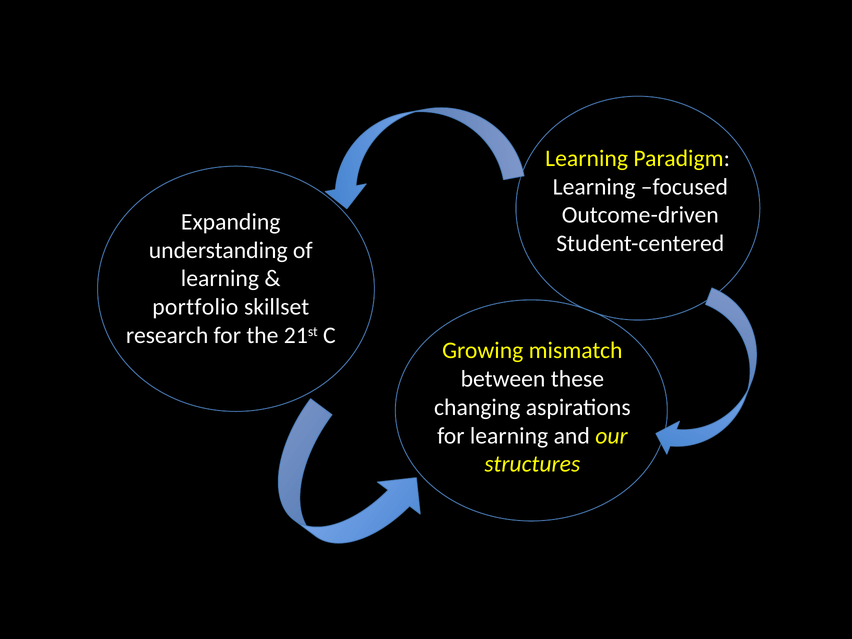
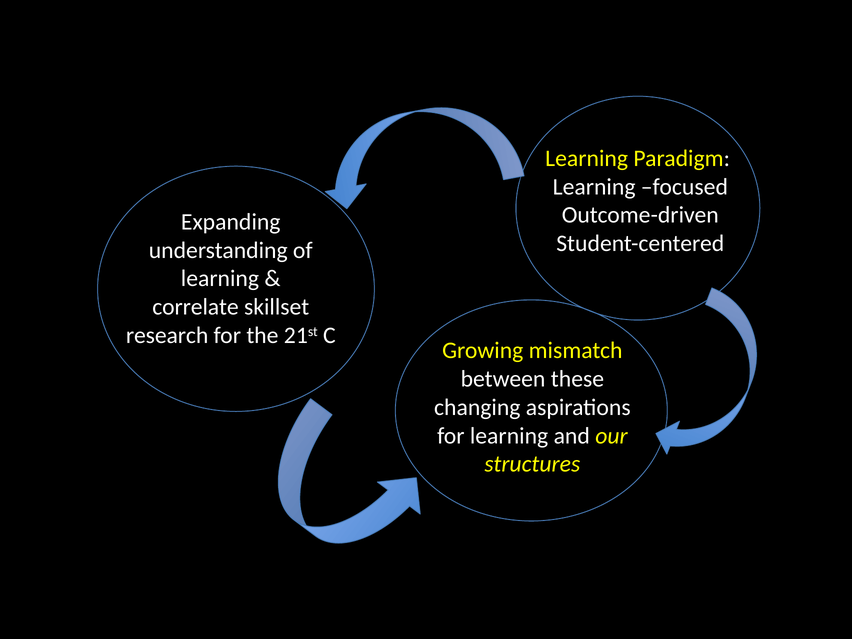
portfolio: portfolio -> correlate
